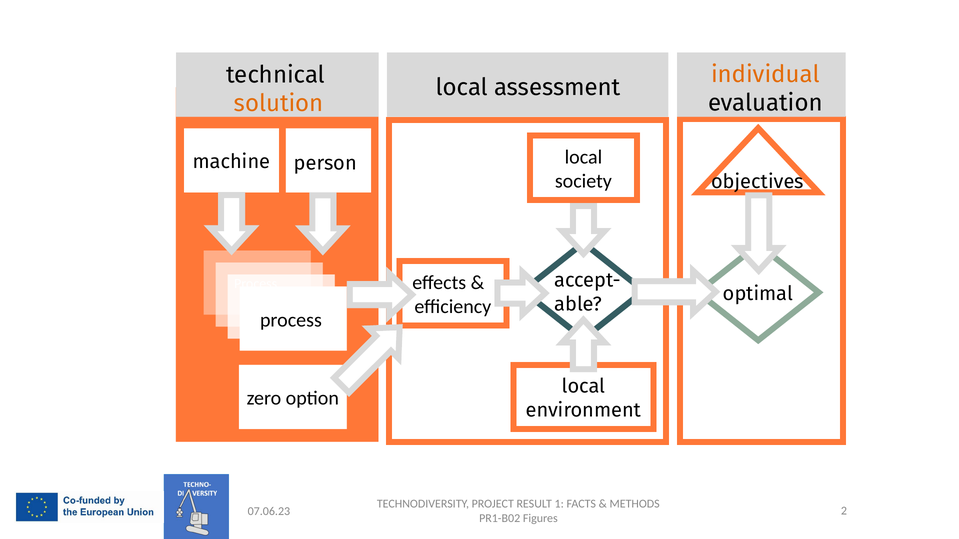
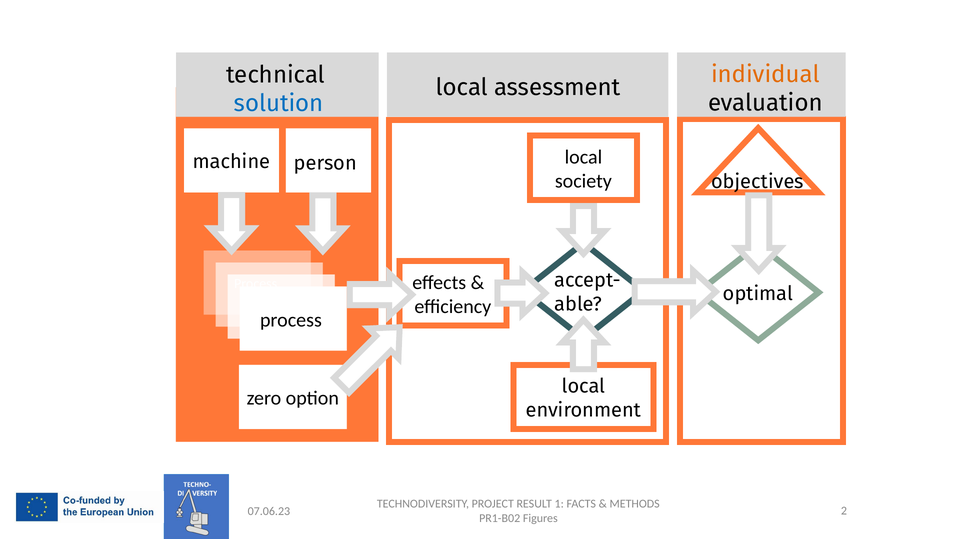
solution colour: orange -> blue
